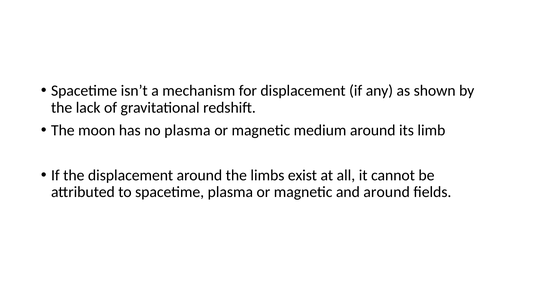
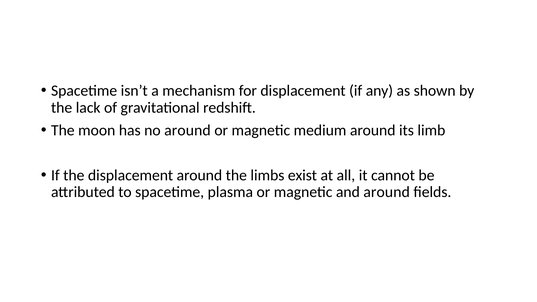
no plasma: plasma -> around
